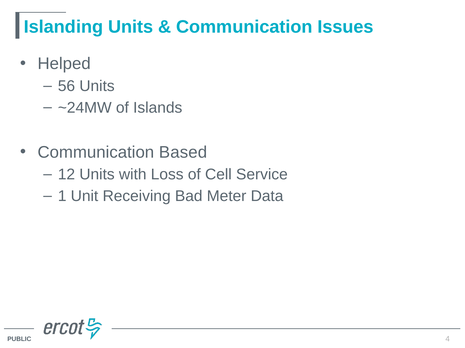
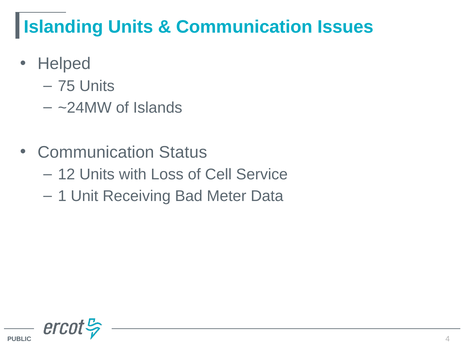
56: 56 -> 75
Based: Based -> Status
